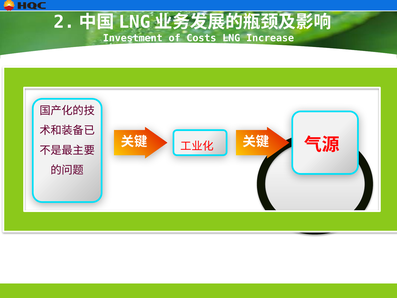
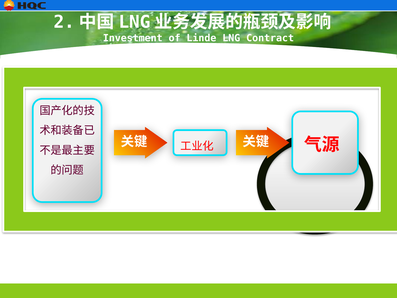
Costs: Costs -> Linde
Increase: Increase -> Contract
